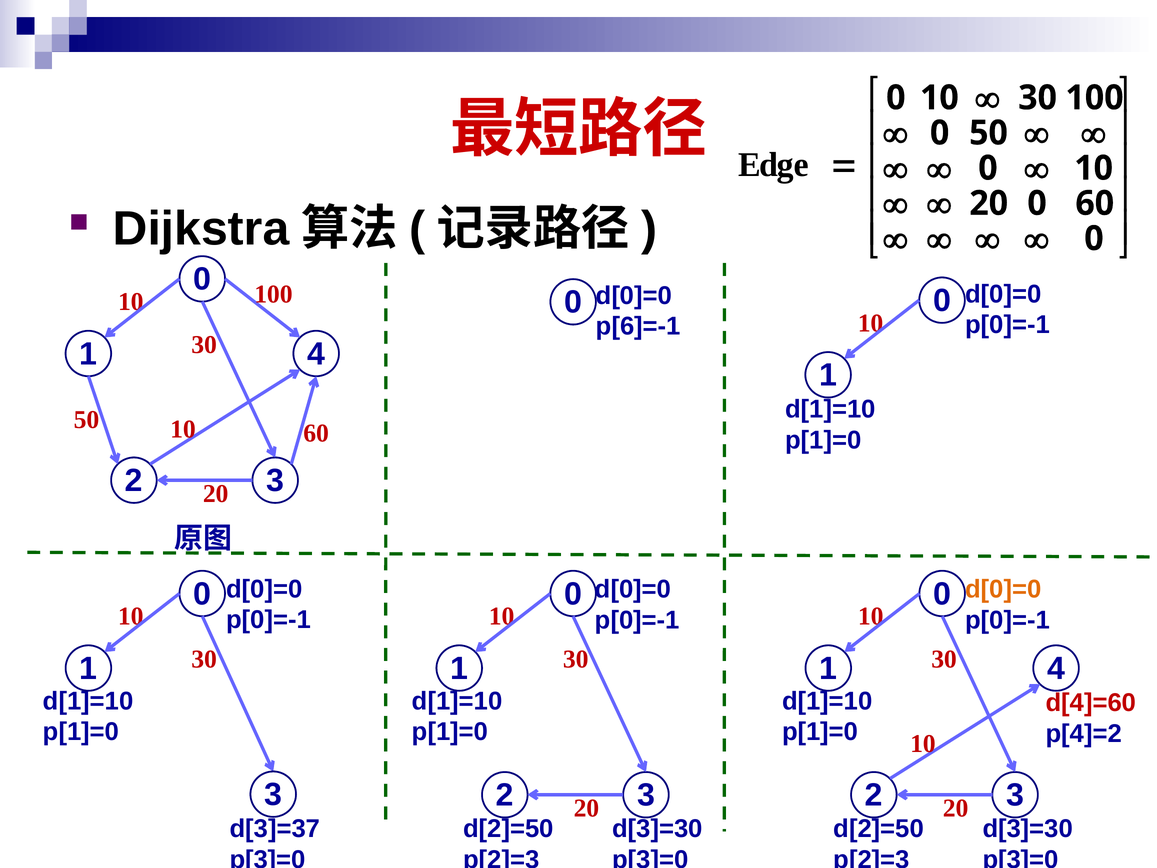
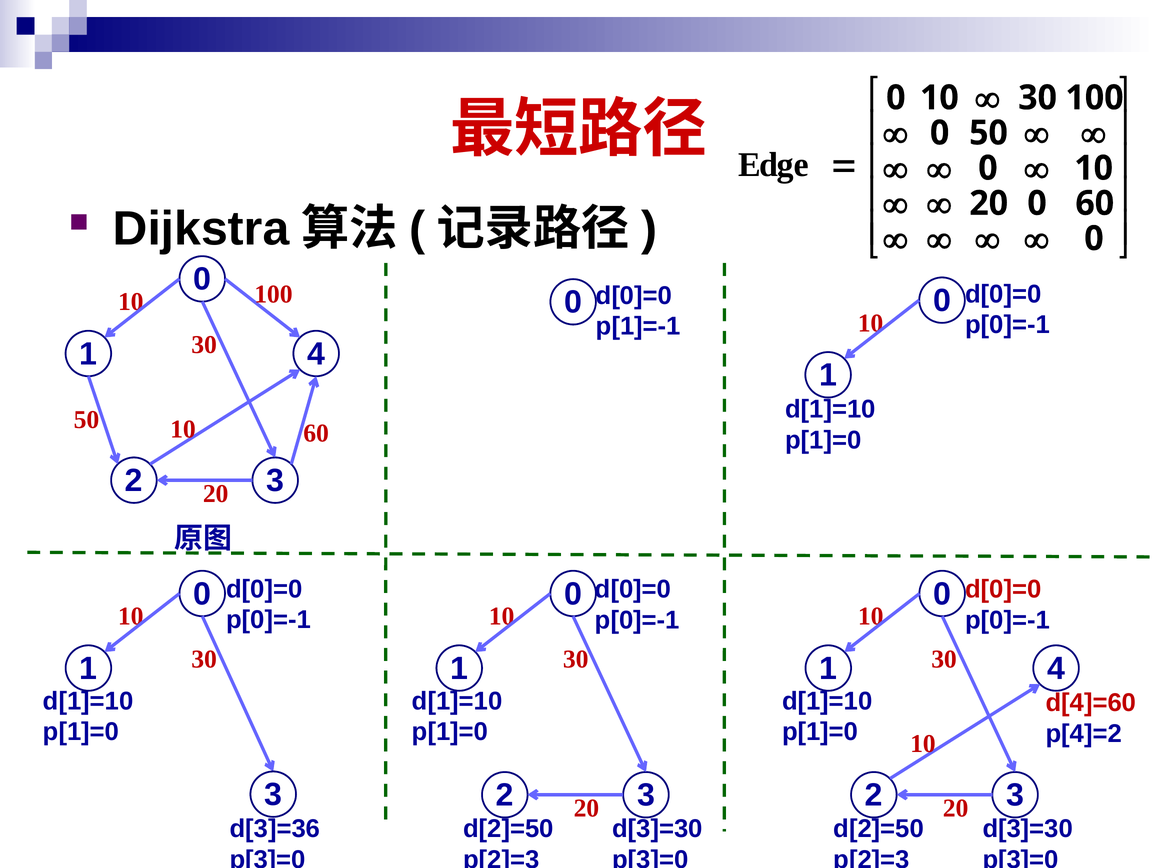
p[6]=-1: p[6]=-1 -> p[1]=-1
d[0]=0 at (1003, 589) colour: orange -> red
d[3]=37: d[3]=37 -> d[3]=36
